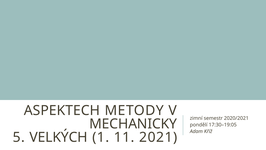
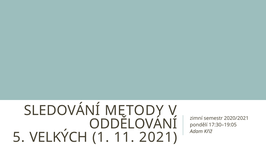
ASPEKTECH: ASPEKTECH -> SLEDOVÁNÍ
MECHANICKY: MECHANICKY -> ODDĚLOVÁNÍ
